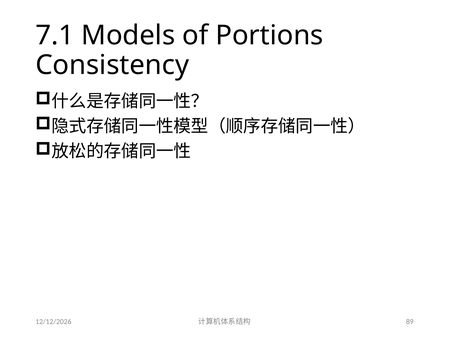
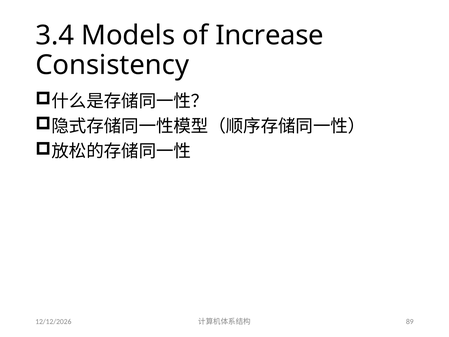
7.1: 7.1 -> 3.4
Portions: Portions -> Increase
